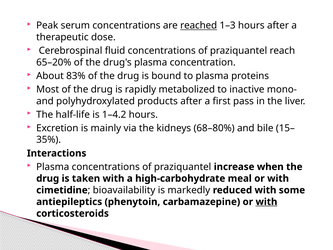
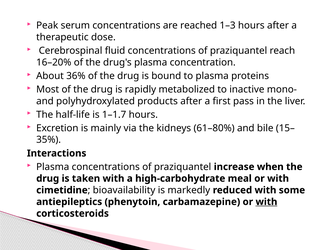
reached underline: present -> none
65–20%: 65–20% -> 16–20%
83%: 83% -> 36%
1–4.2: 1–4.2 -> 1–1.7
68–80%: 68–80% -> 61–80%
